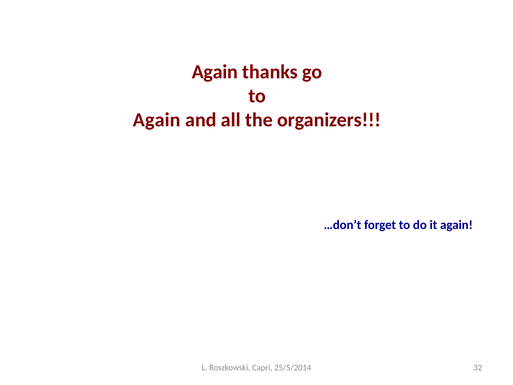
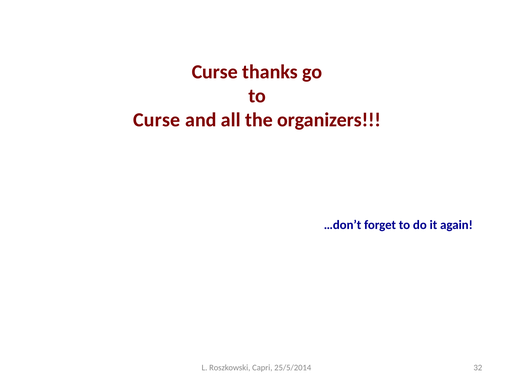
Again at (215, 72): Again -> Curse
Again at (157, 120): Again -> Curse
